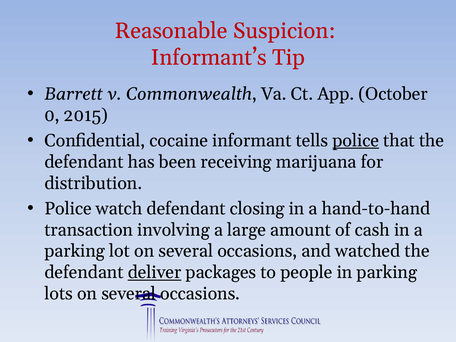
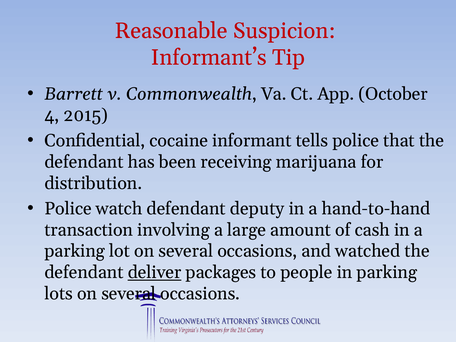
0: 0 -> 4
police at (356, 141) underline: present -> none
closing: closing -> deputy
